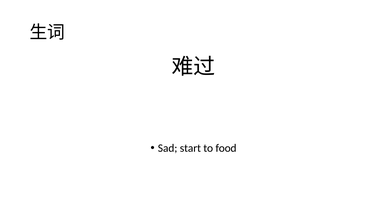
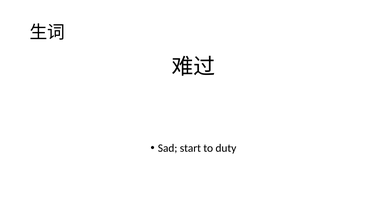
food: food -> duty
